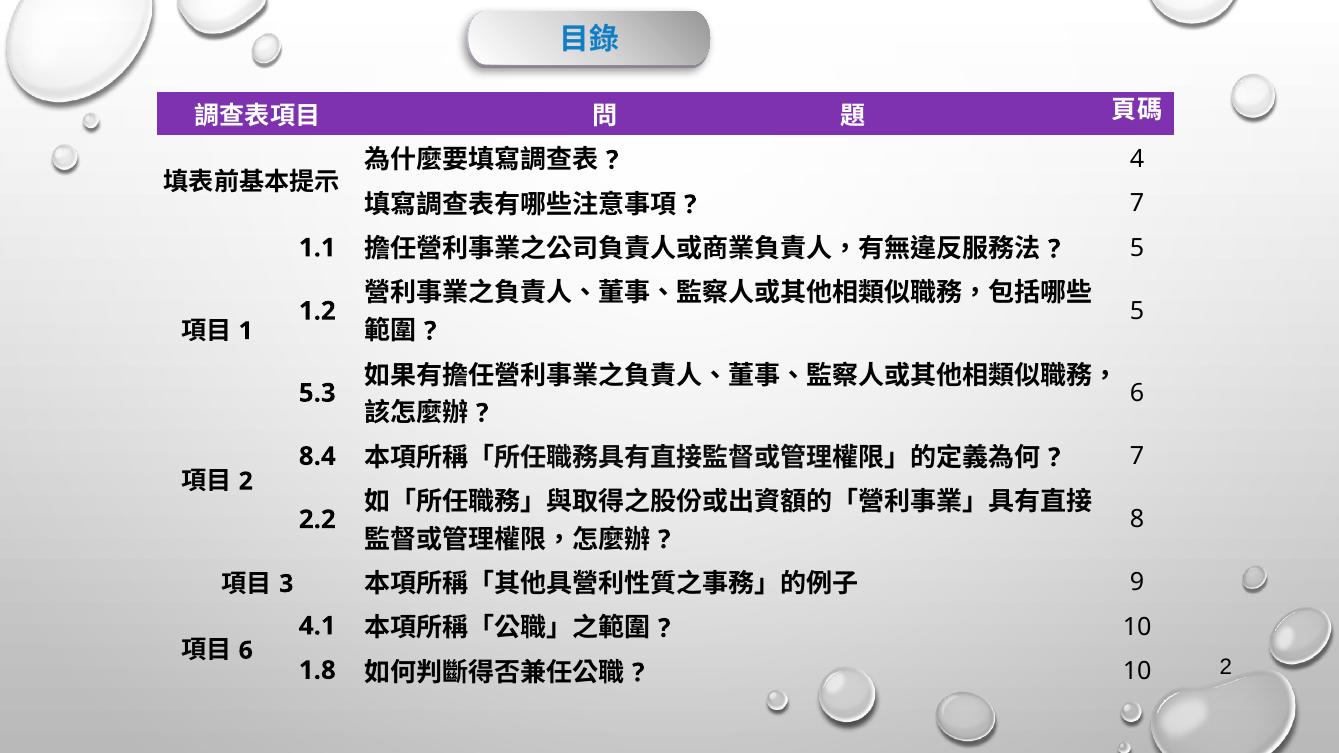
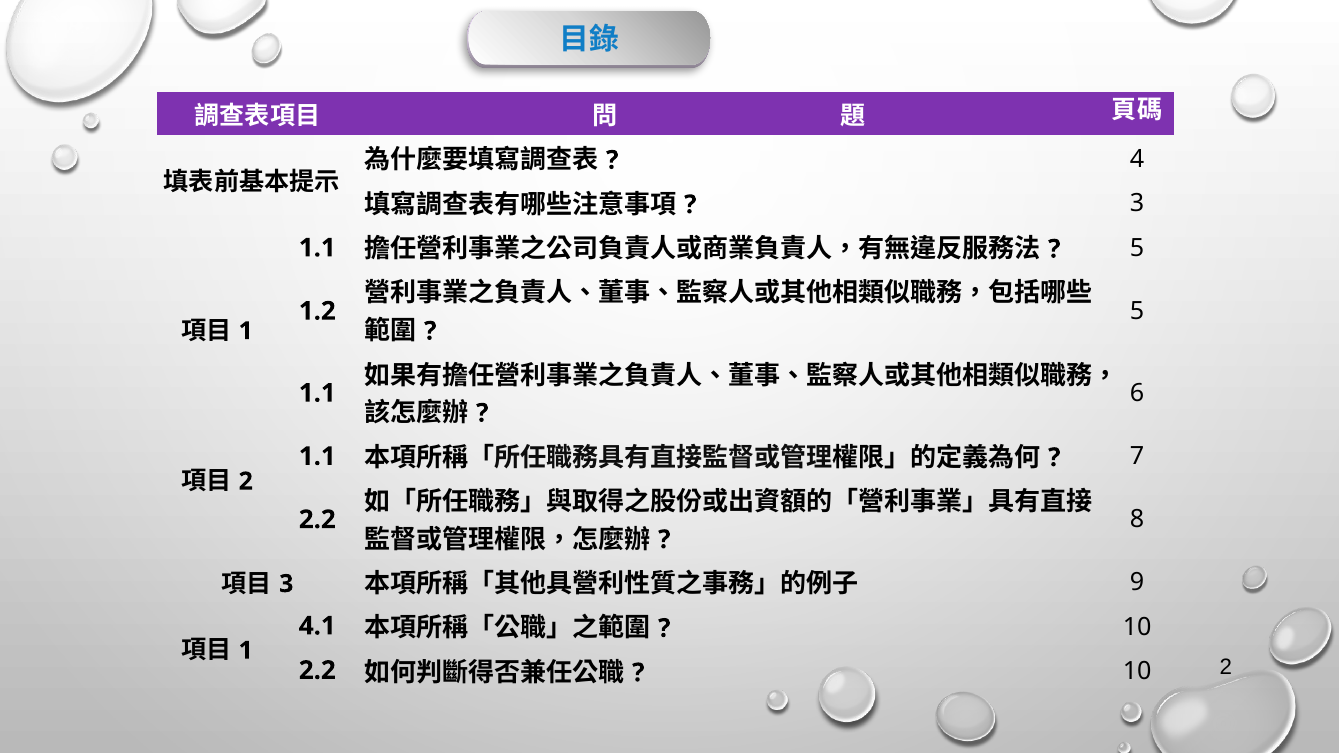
7 at (1137, 203): 7 -> 3
5.3 at (317, 393): 5.3 -> 1.1
8.4 at (317, 456): 8.4 -> 1.1
6 at (246, 651): 6 -> 1
1.8 at (317, 671): 1.8 -> 2.2
